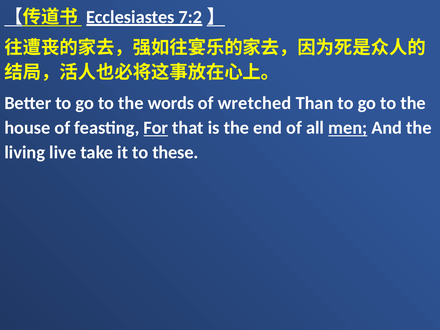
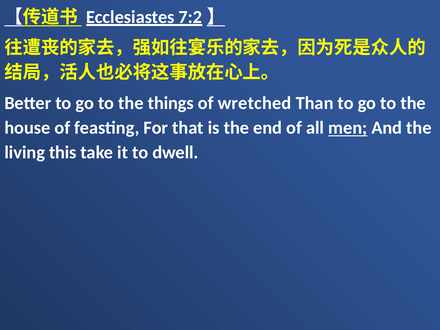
words: words -> things
For underline: present -> none
live: live -> this
these: these -> dwell
